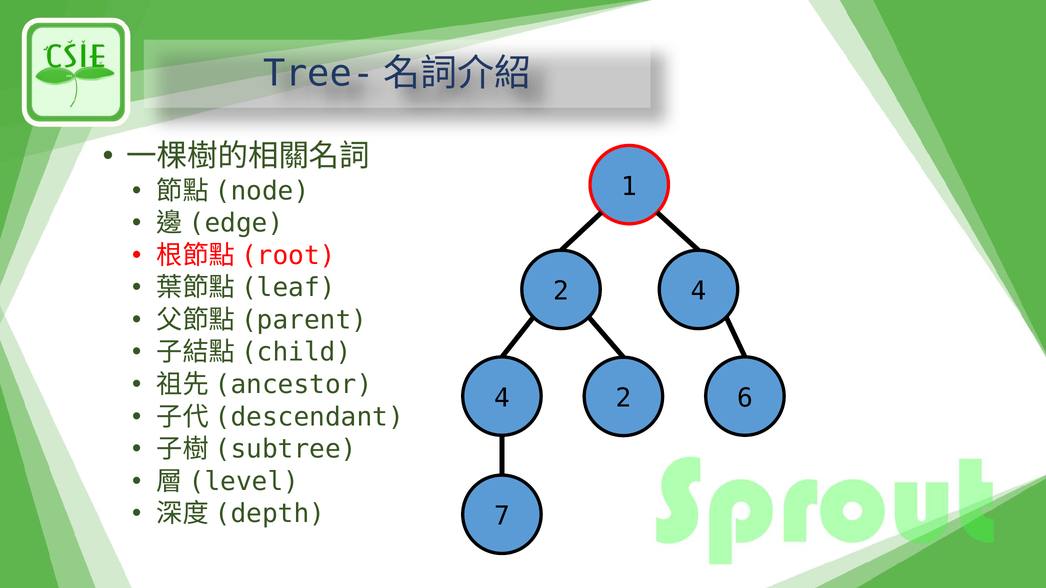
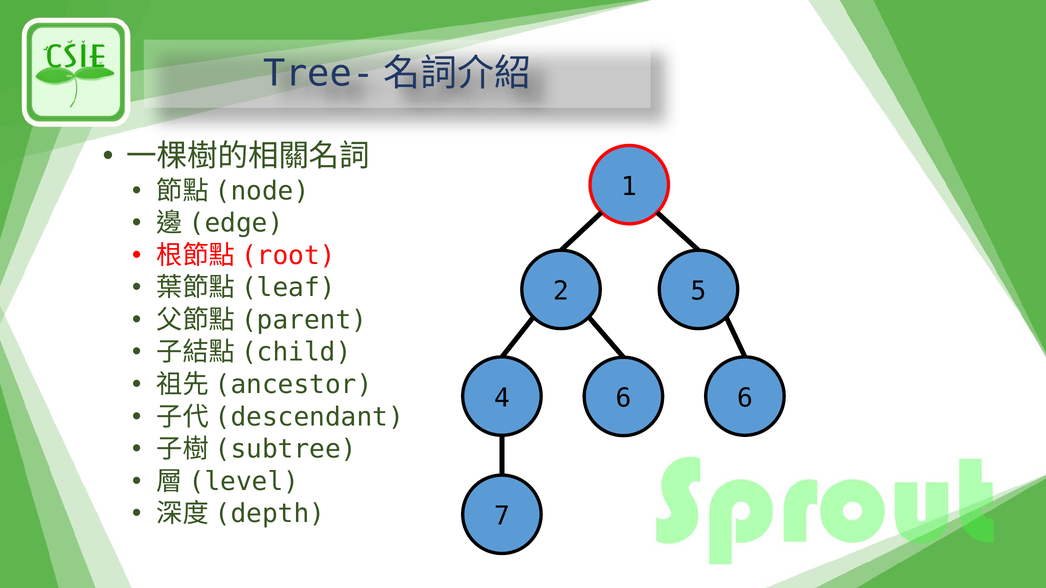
2 4: 4 -> 5
4 2: 2 -> 6
